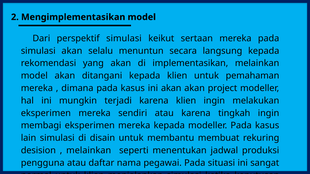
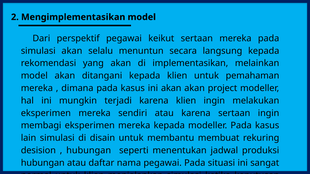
perspektif simulasi: simulasi -> pegawai
karena tingkah: tingkah -> sertaan
melainkan at (89, 151): melainkan -> hubungan
pengguna at (43, 163): pengguna -> hubungan
